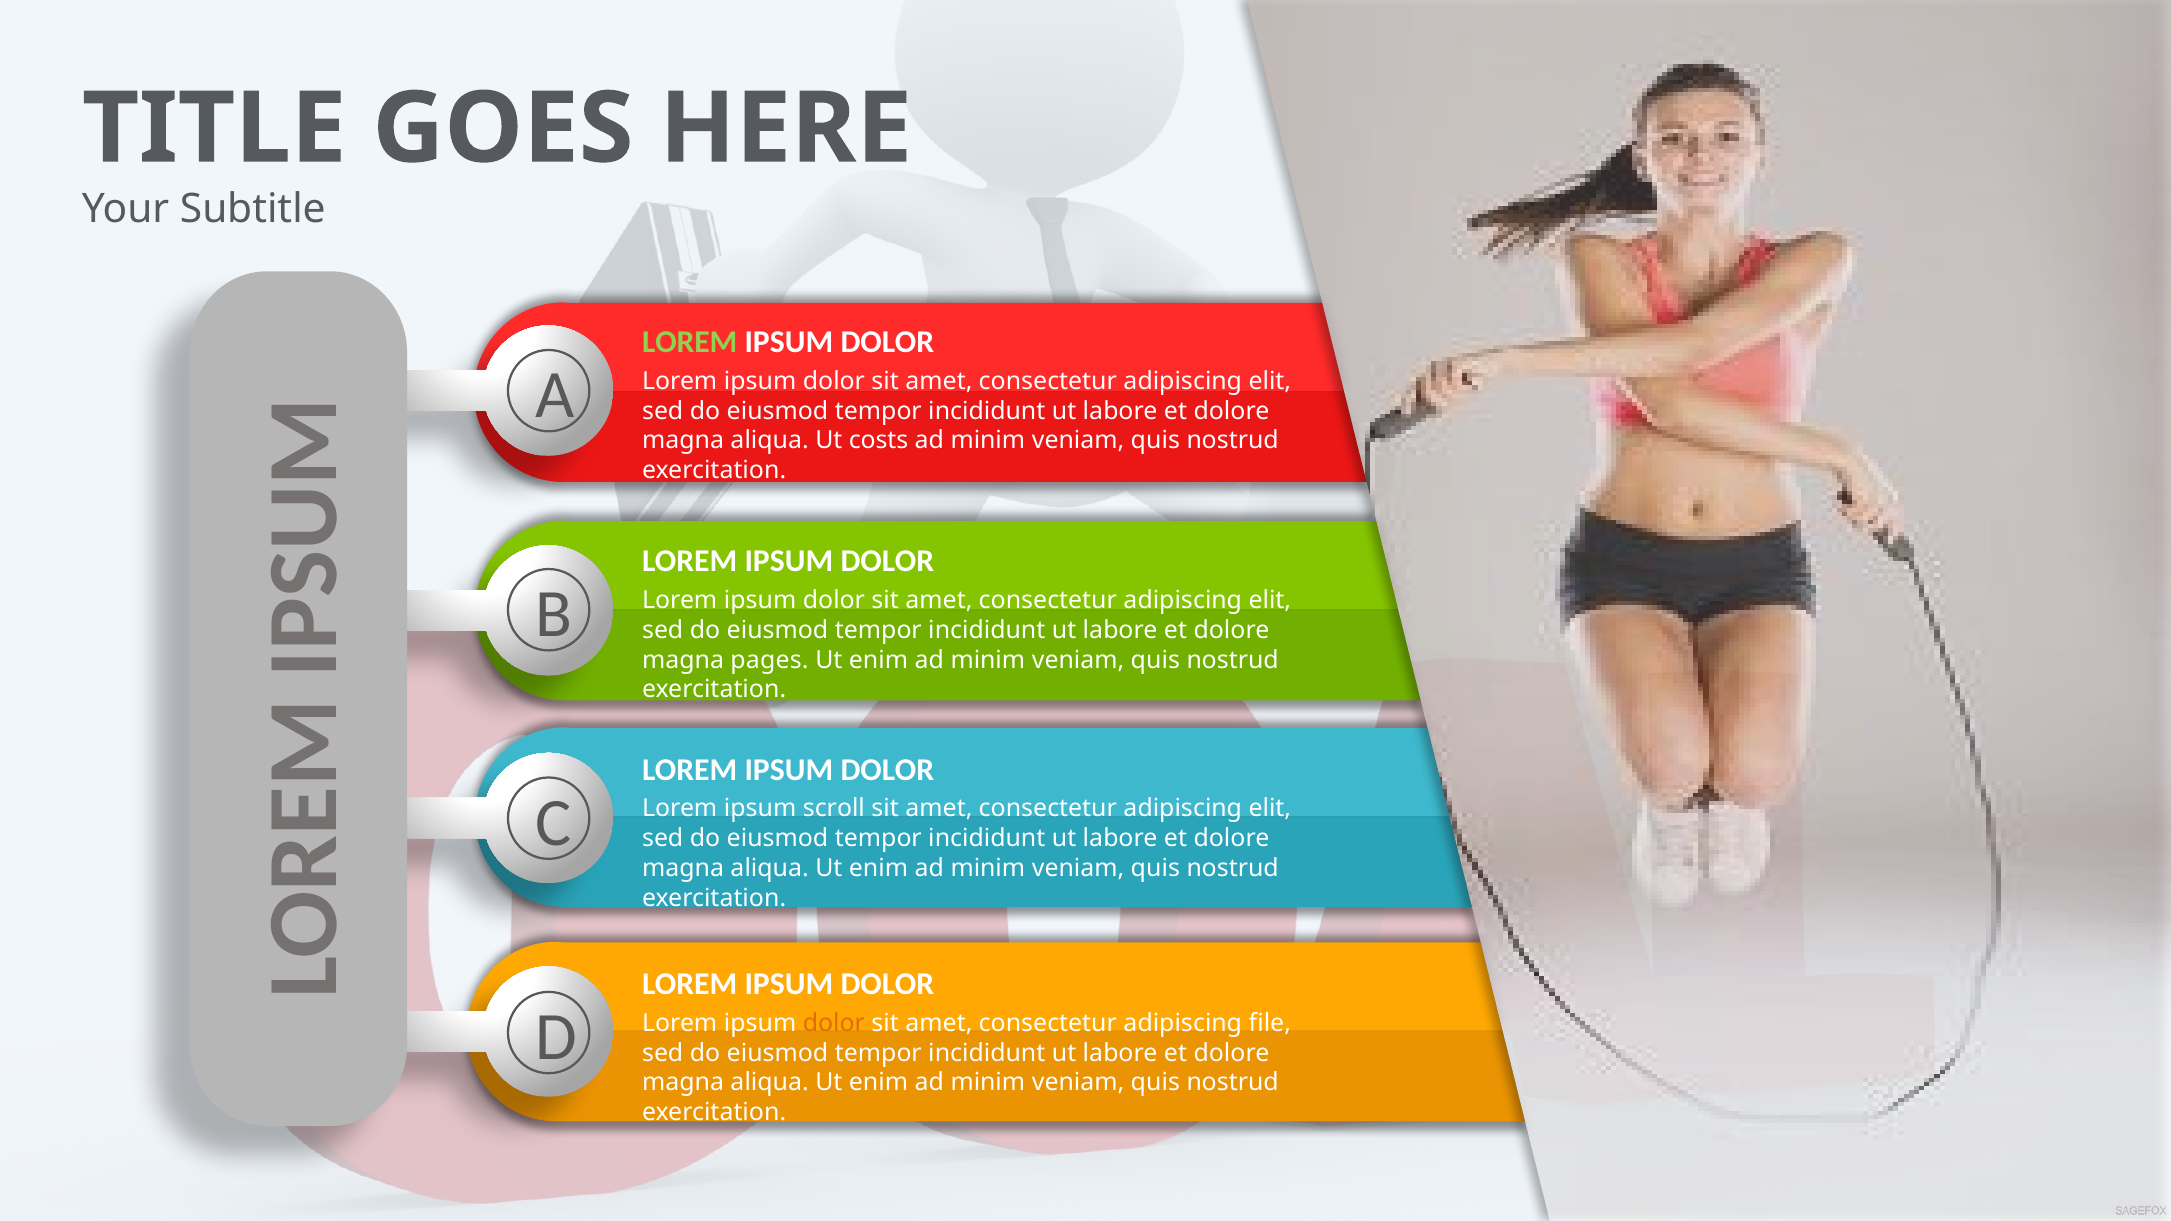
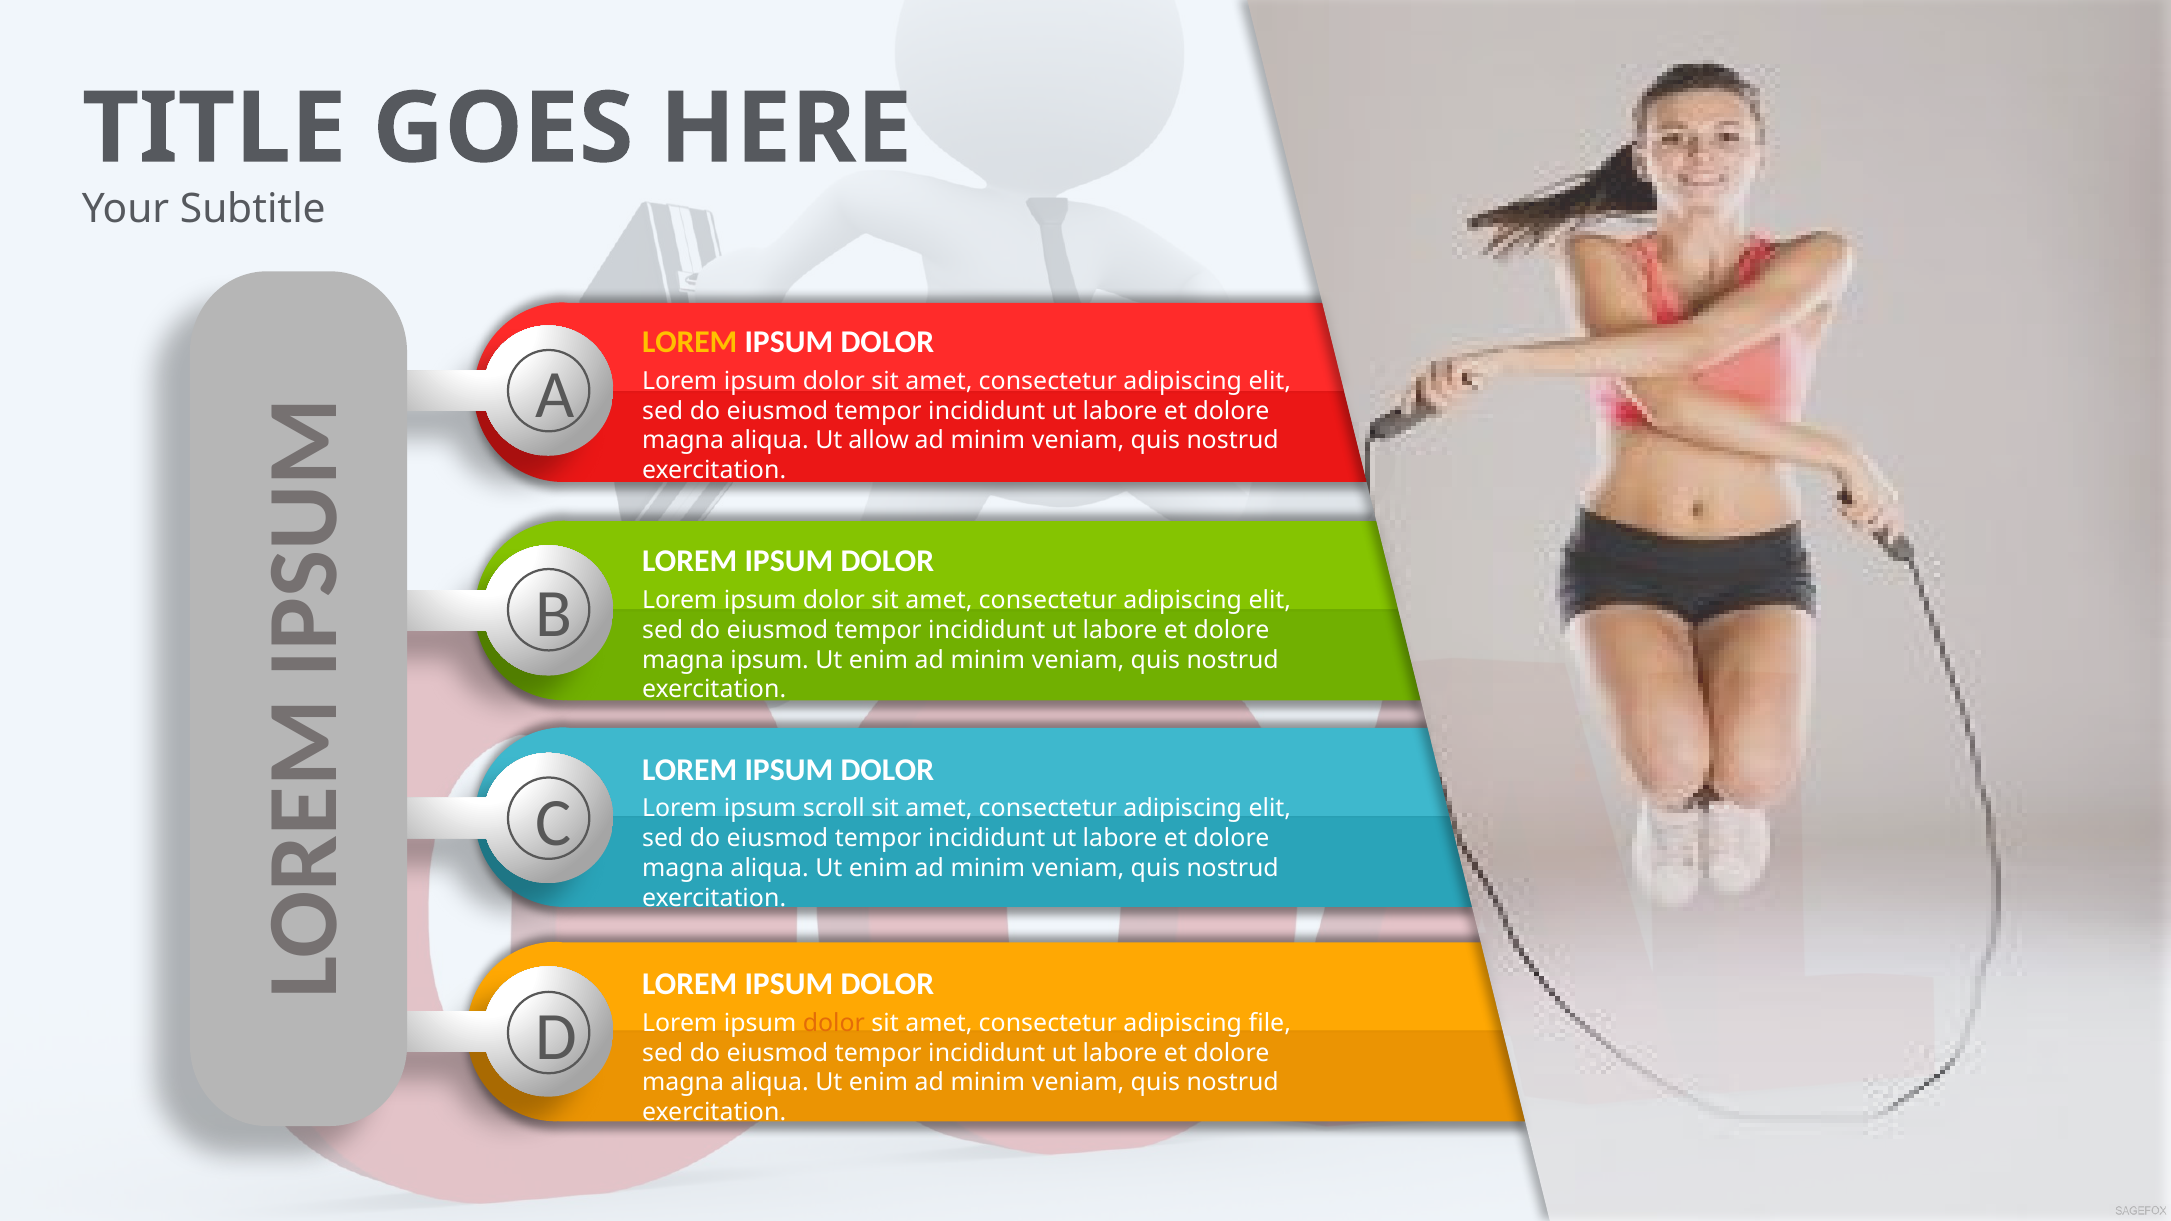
LOREM at (690, 342) colour: light green -> yellow
costs: costs -> allow
magna pages: pages -> ipsum
